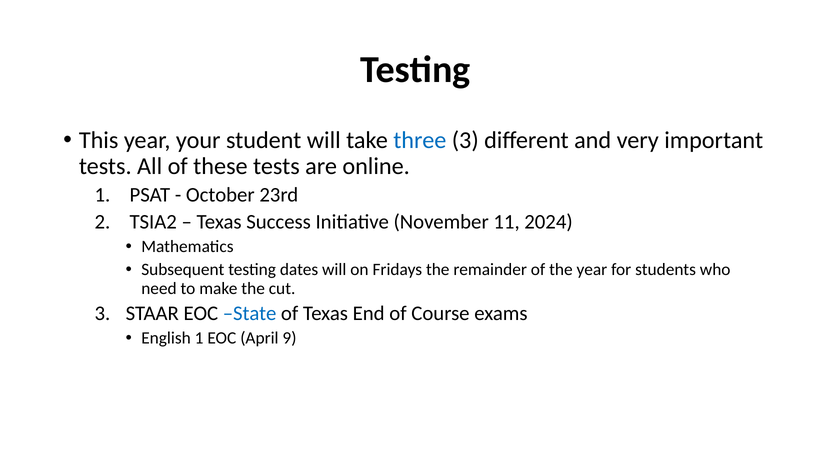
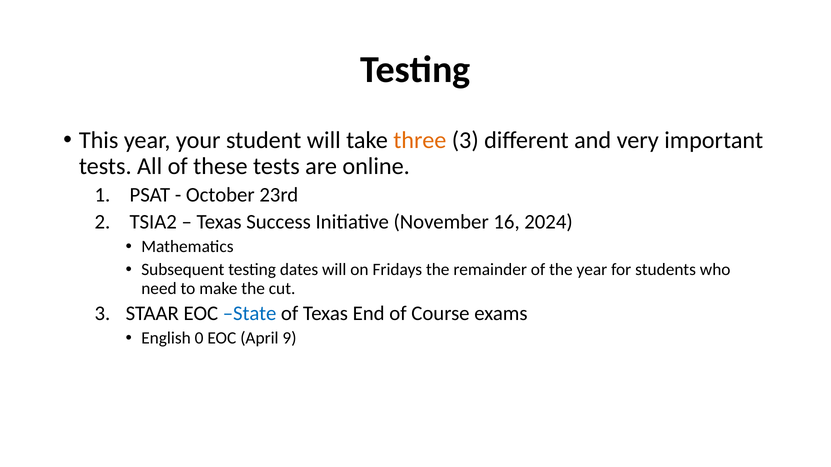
three colour: blue -> orange
11: 11 -> 16
English 1: 1 -> 0
